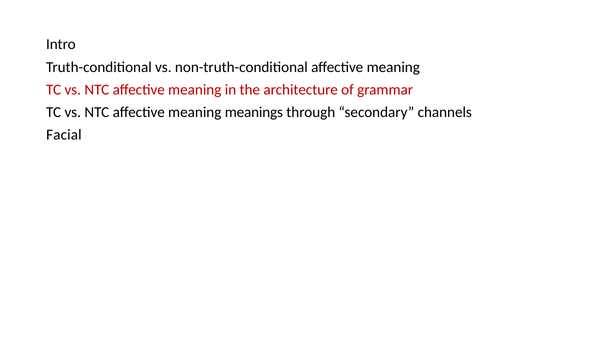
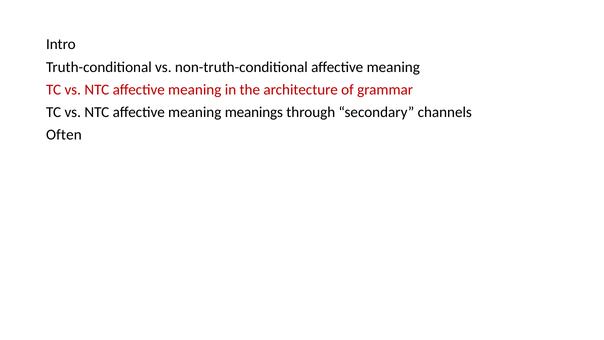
Facial: Facial -> Often
